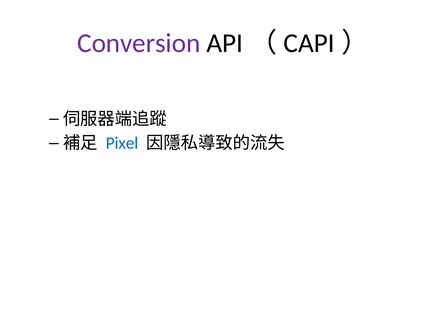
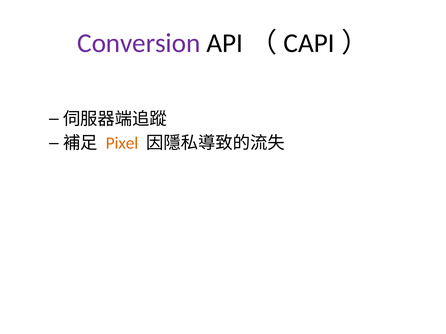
Pixel colour: blue -> orange
